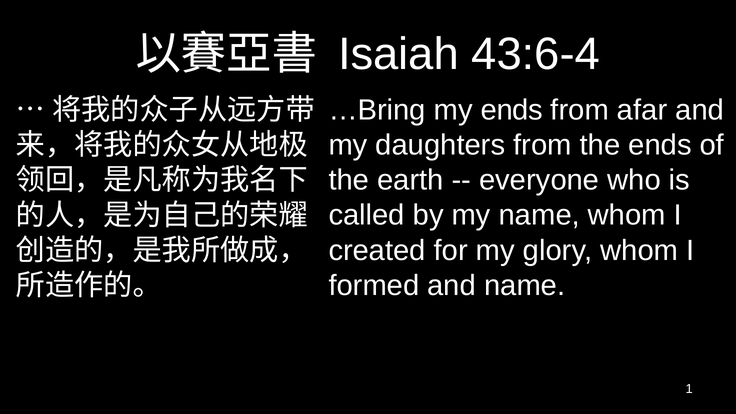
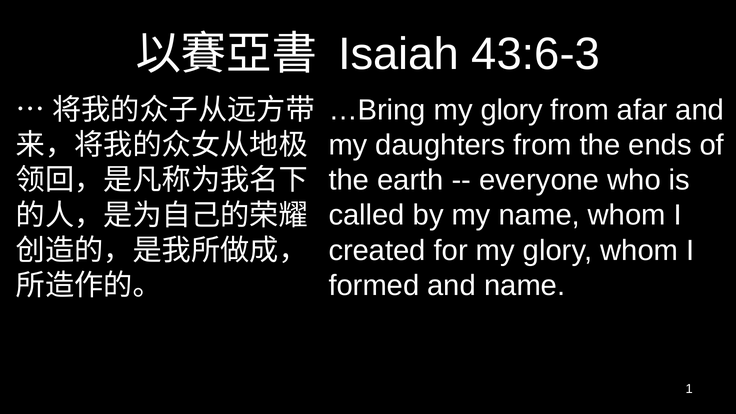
43:6-4: 43:6-4 -> 43:6-3
…Bring my ends: ends -> glory
